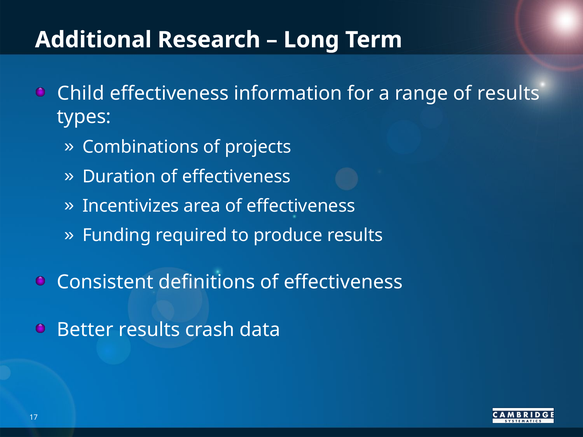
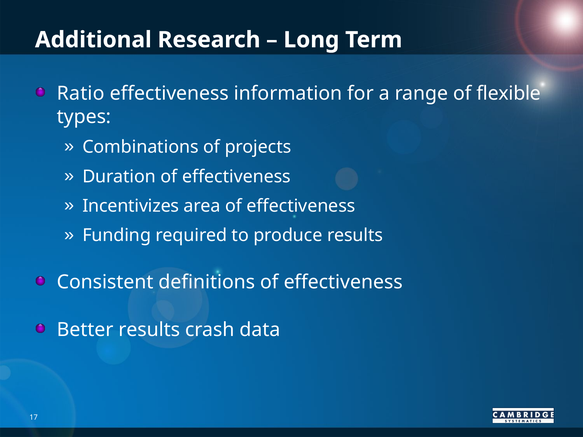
Child: Child -> Ratio
of results: results -> flexible
